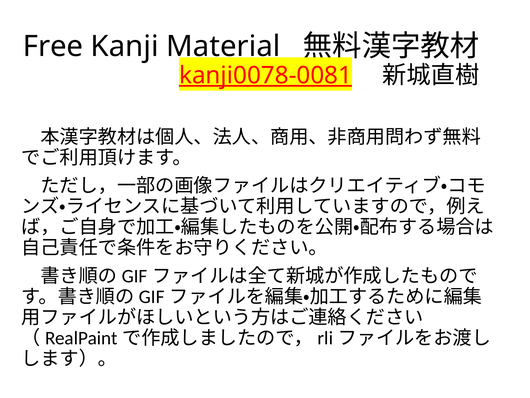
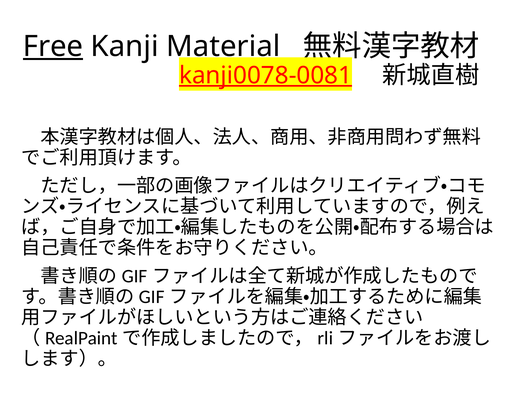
Free underline: none -> present
